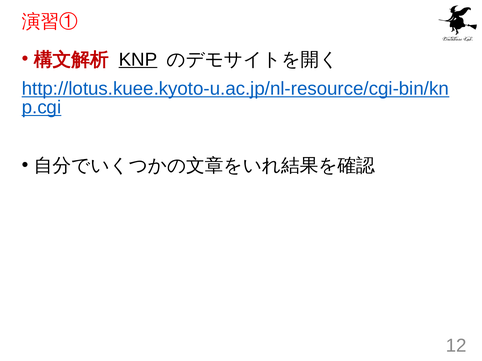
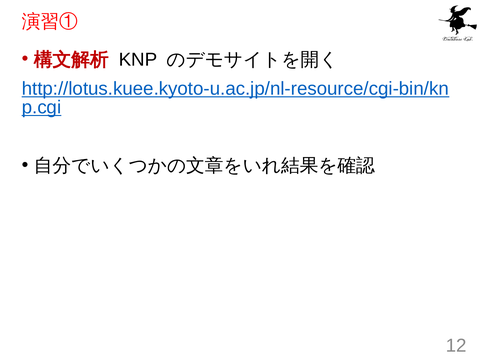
KNP underline: present -> none
